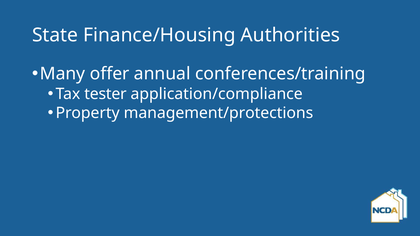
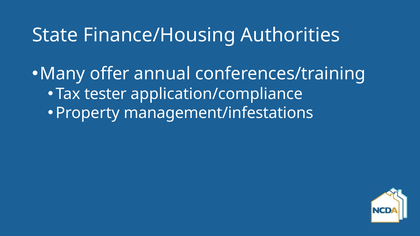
management/protections: management/protections -> management/infestations
